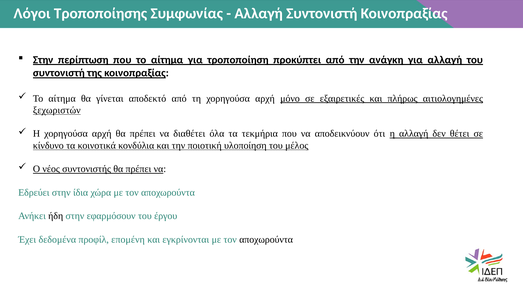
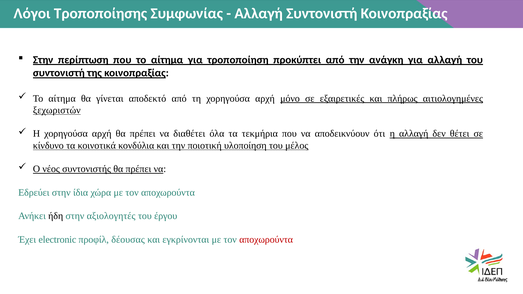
εφαρμόσουν: εφαρμόσουν -> αξιολογητές
δεδομένα: δεδομένα -> electronic
επομένη: επομένη -> δέουσας
αποχωρούντα at (266, 240) colour: black -> red
